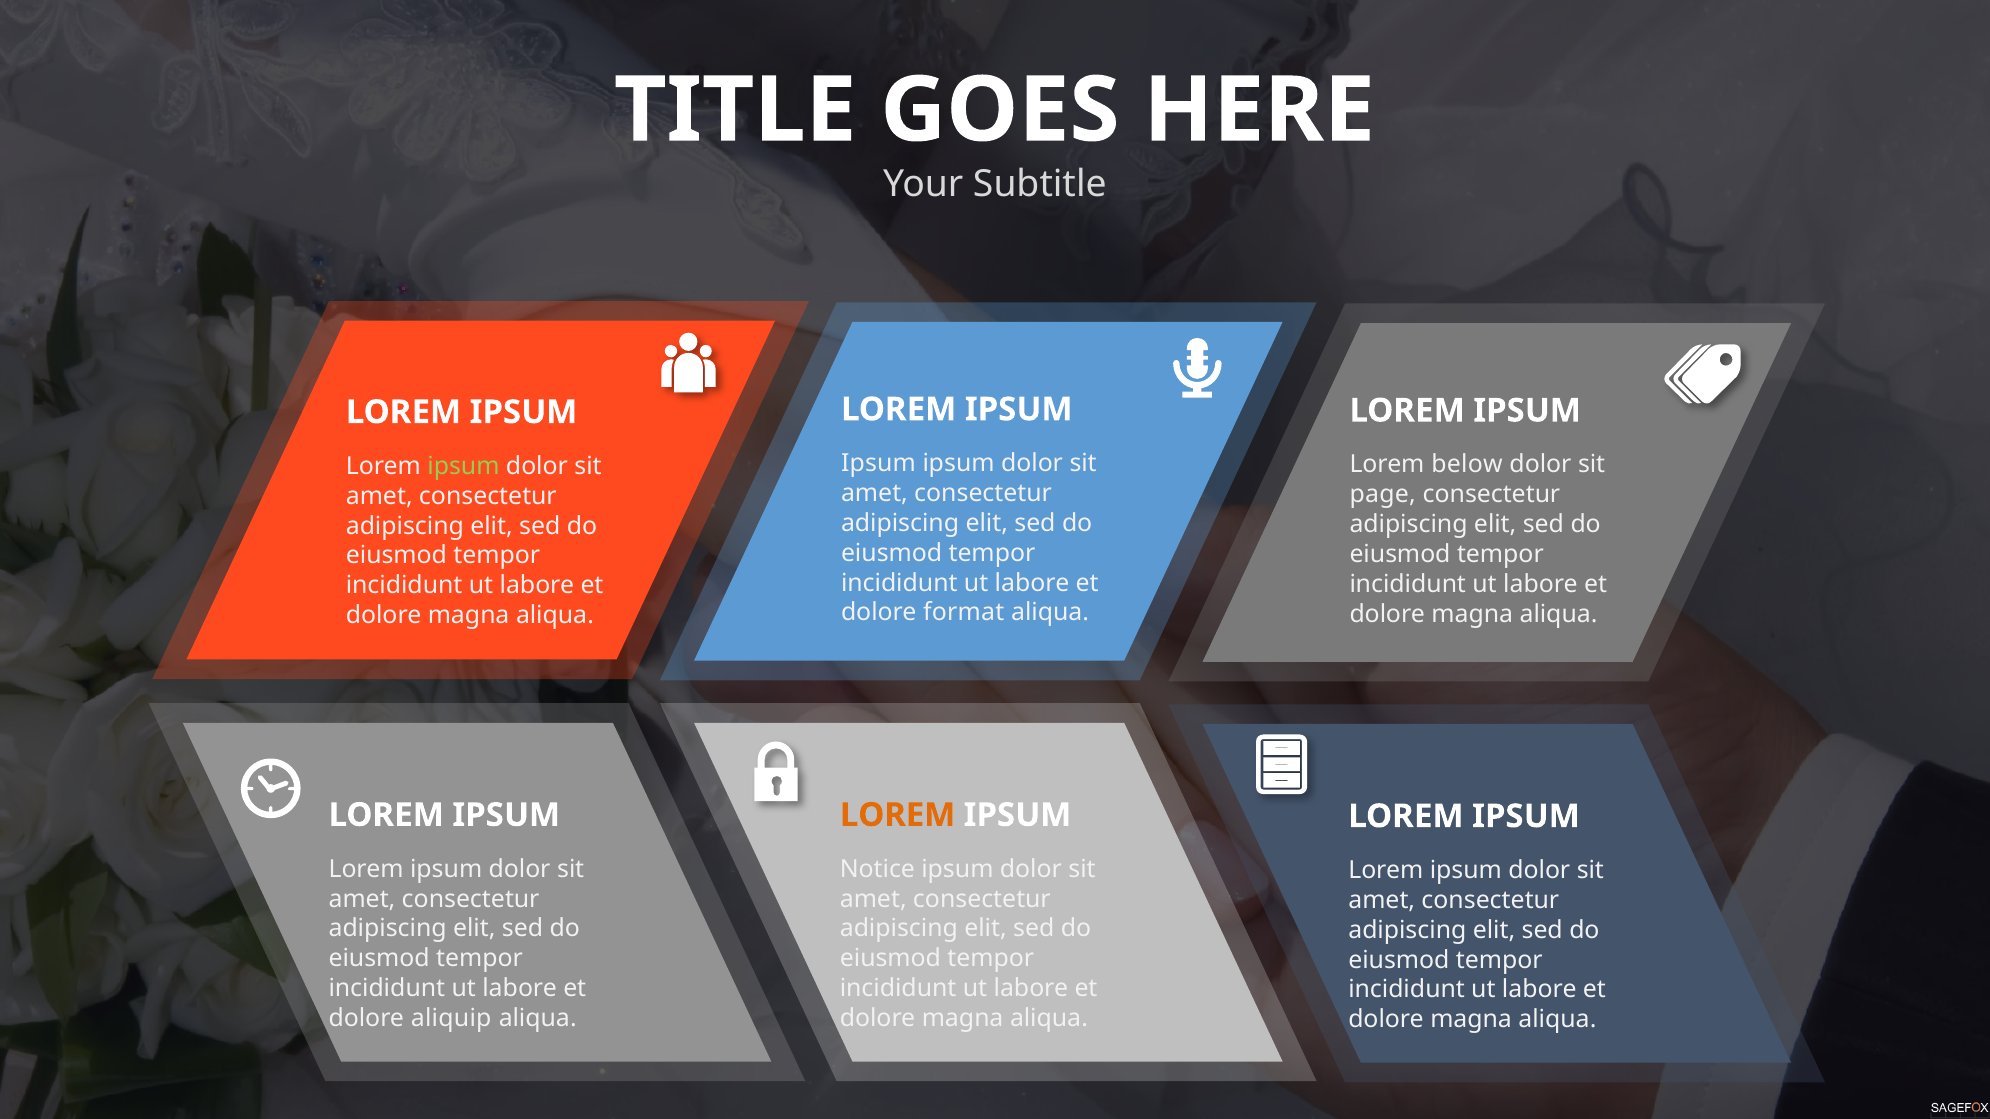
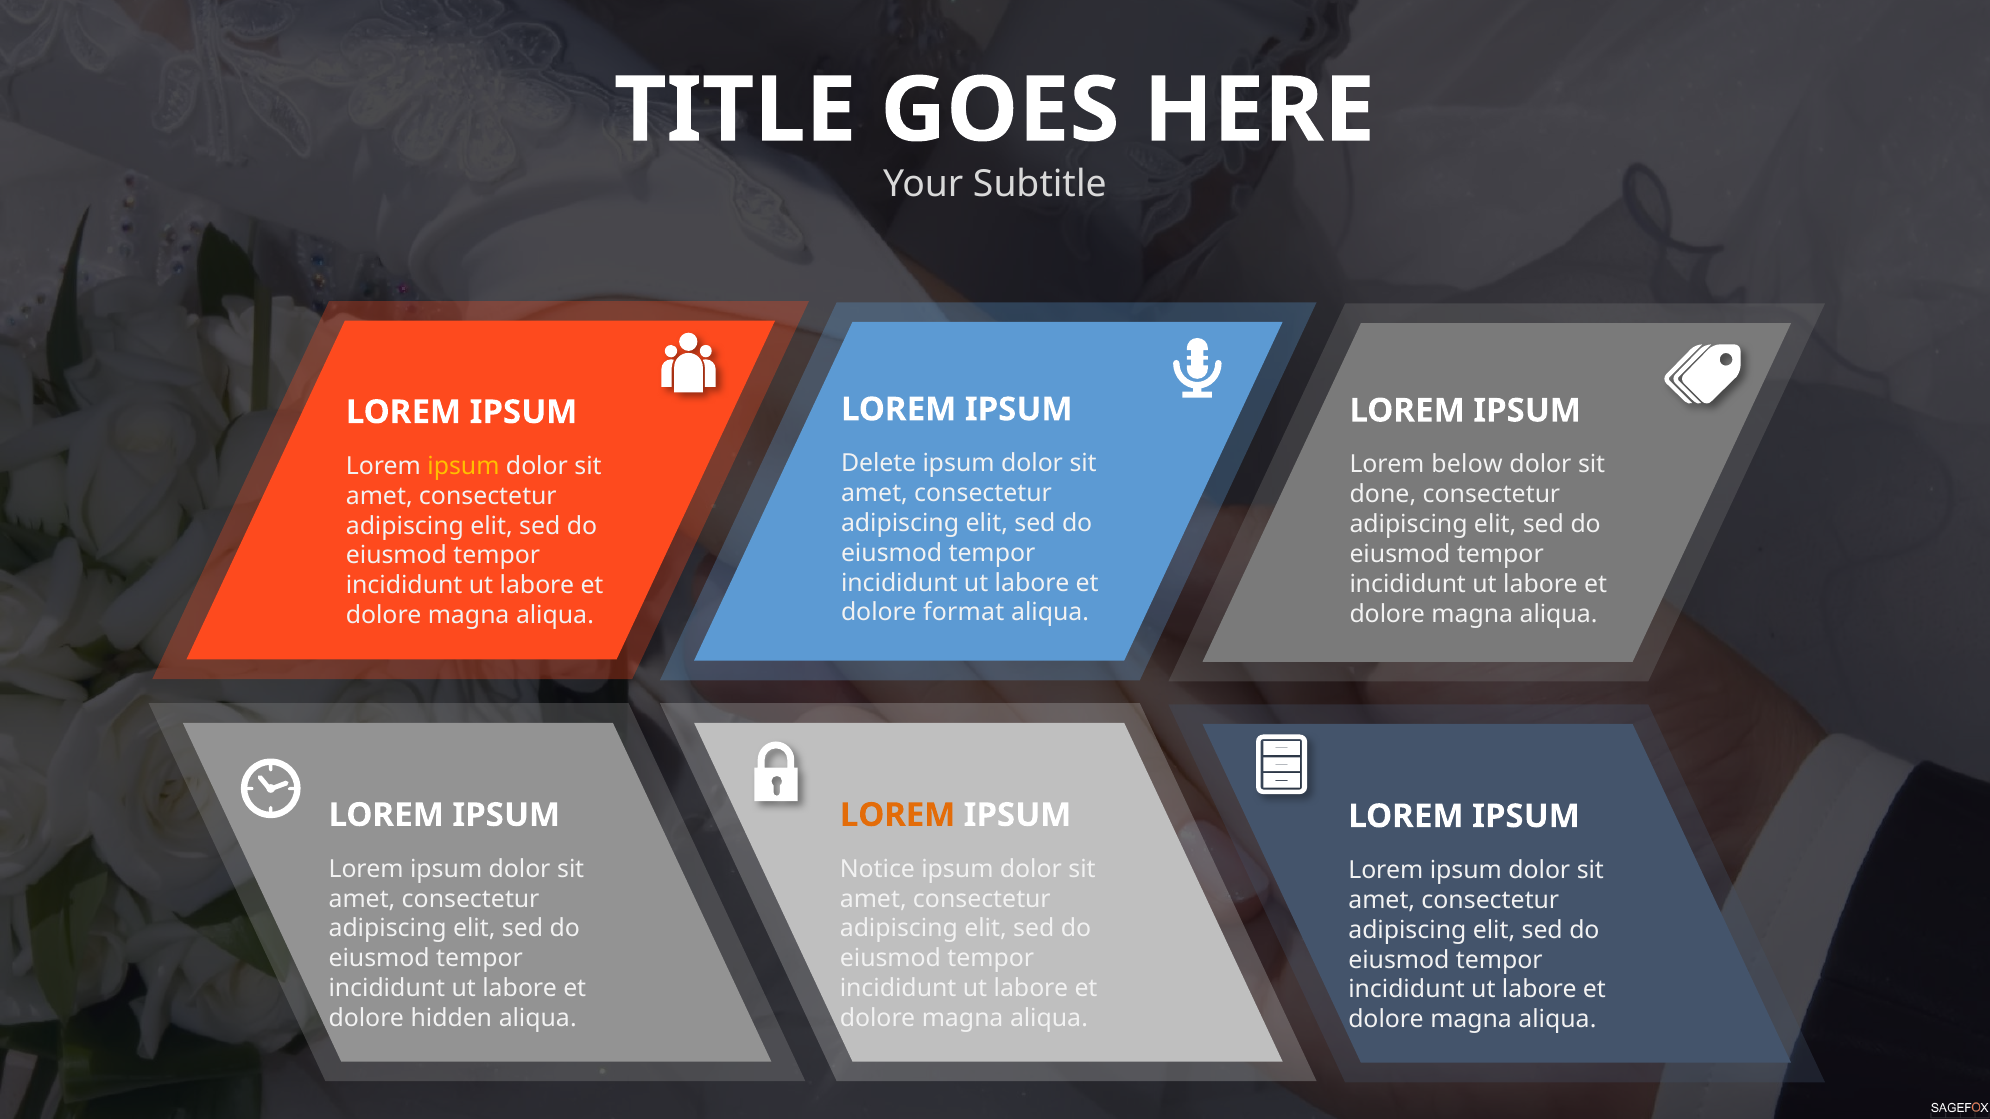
Ipsum at (878, 464): Ipsum -> Delete
ipsum at (463, 466) colour: light green -> yellow
page: page -> done
aliquip: aliquip -> hidden
